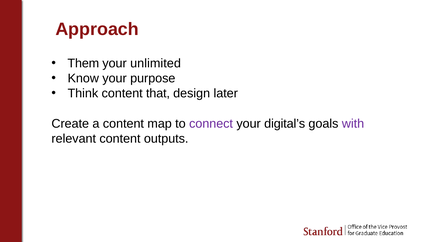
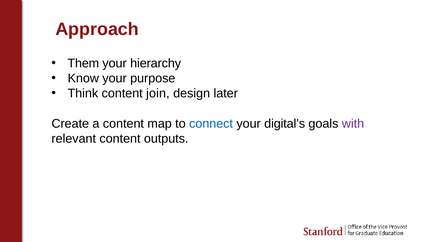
unlimited: unlimited -> hierarchy
that: that -> join
connect colour: purple -> blue
